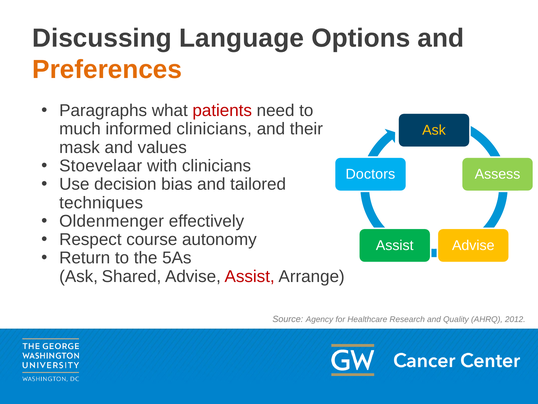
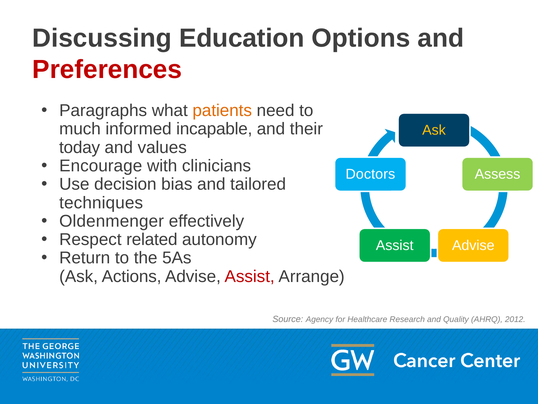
Language: Language -> Education
Preferences colour: orange -> red
patients colour: red -> orange
informed clinicians: clinicians -> incapable
mask: mask -> today
Stoevelaar: Stoevelaar -> Encourage
course: course -> related
Shared: Shared -> Actions
